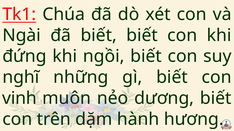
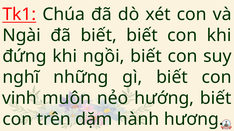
dương: dương -> hướng
